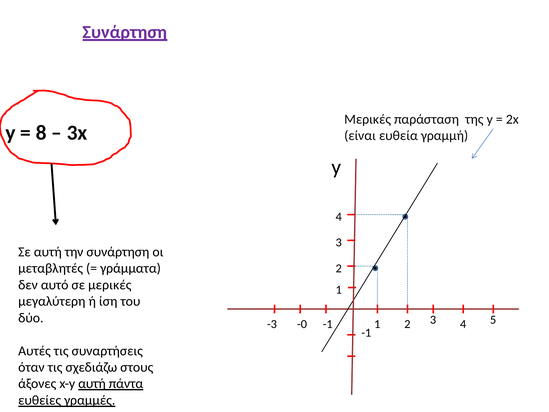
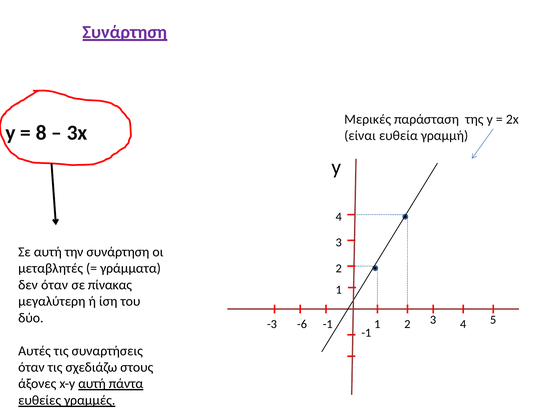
δεν αυτό: αυτό -> όταν
σε μερικές: μερικές -> πίνακας
-0: -0 -> -6
